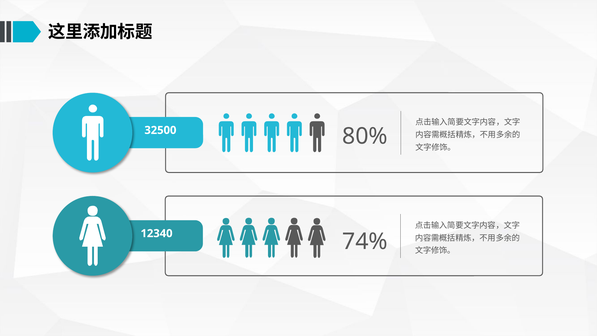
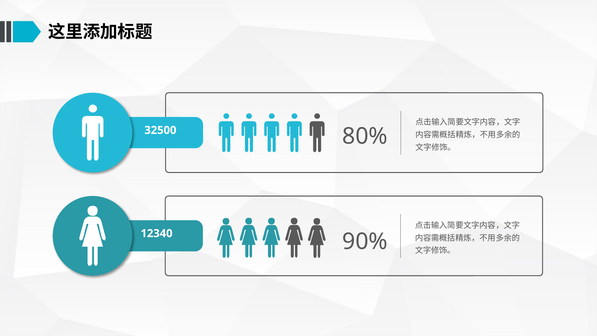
74%: 74% -> 90%
